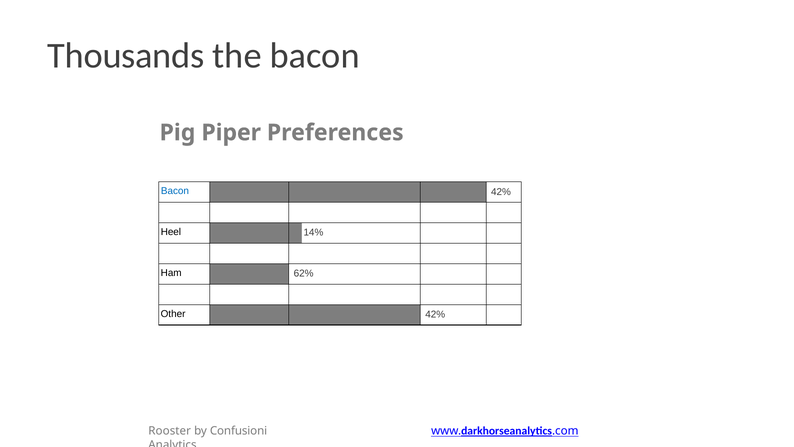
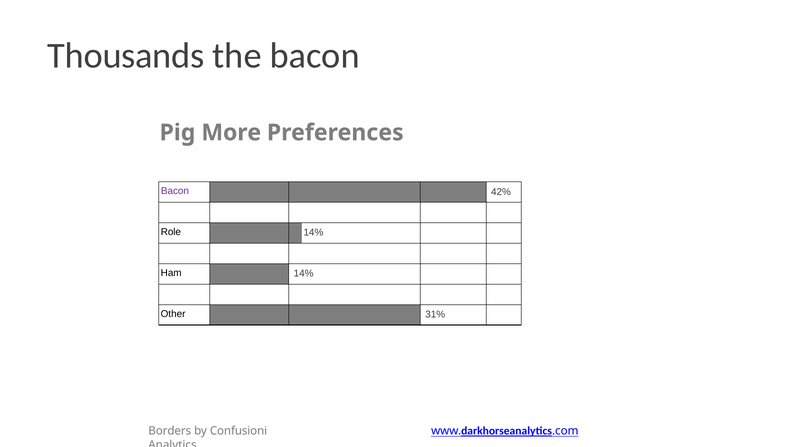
Piper: Piper -> More
Bacon at (175, 191) colour: blue -> purple
Heel: Heel -> Role
Ham 62%: 62% -> 14%
Other 42%: 42% -> 31%
Rooster: Rooster -> Borders
